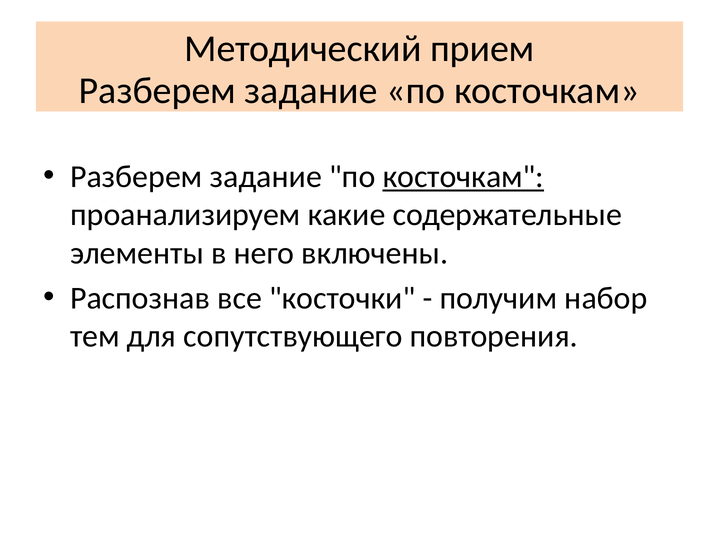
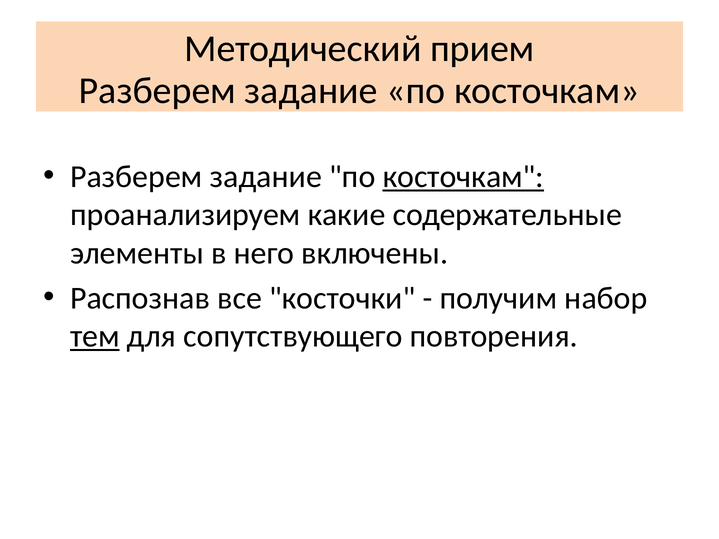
тем underline: none -> present
